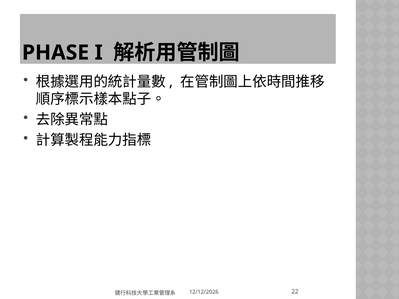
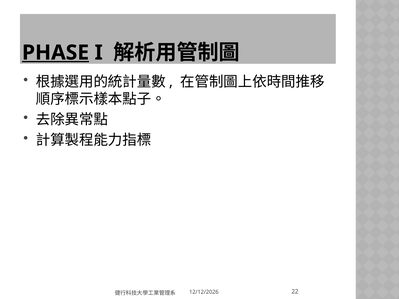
PHASE underline: none -> present
